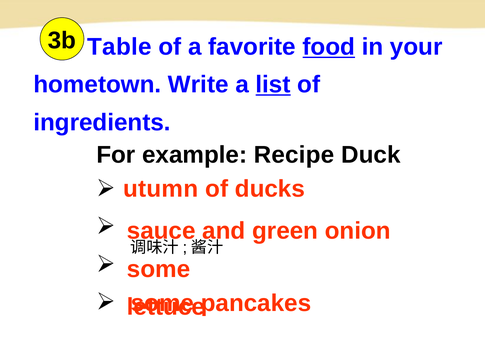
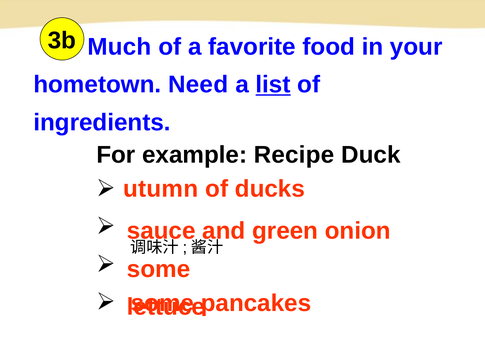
Table: Table -> Much
food underline: present -> none
Write: Write -> Need
